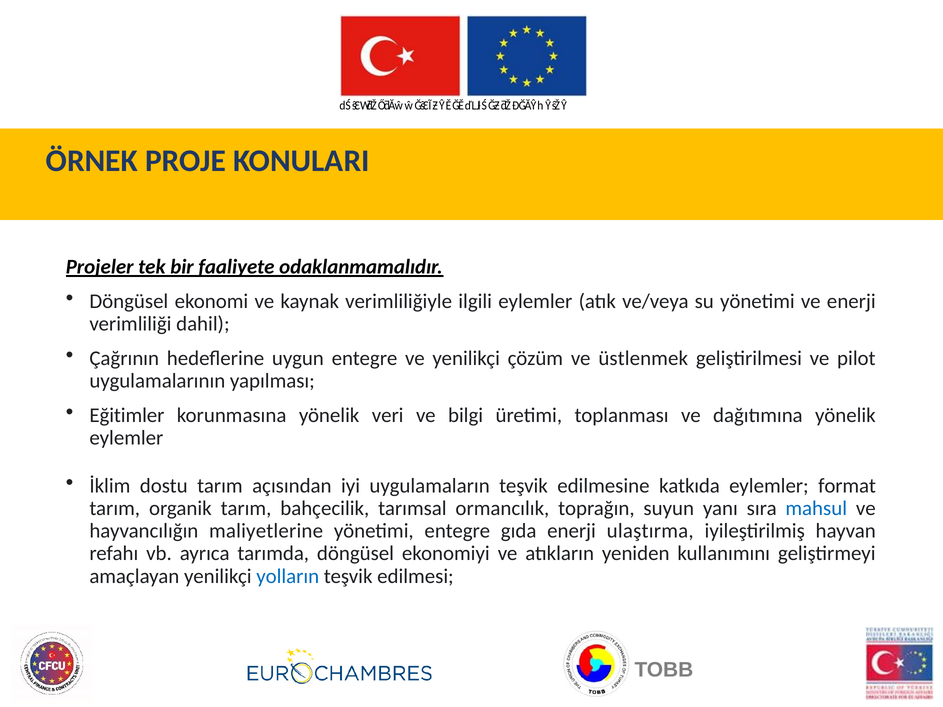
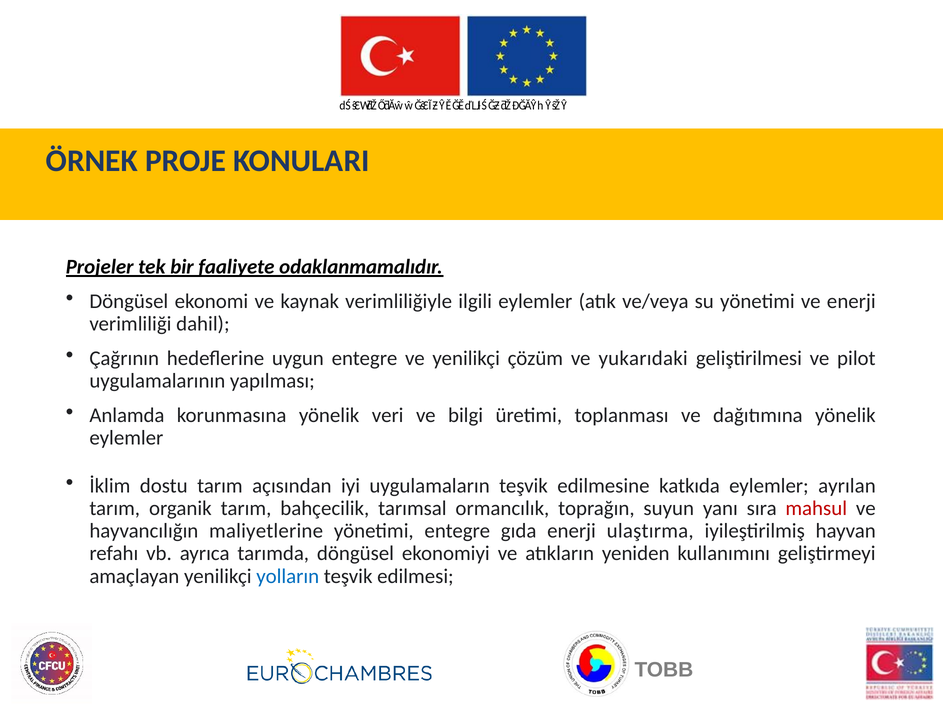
üstlenmek: üstlenmek -> yukarıdaki
Eğitimler: Eğitimler -> Anlamda
format: format -> ayrılan
mahsul colour: blue -> red
